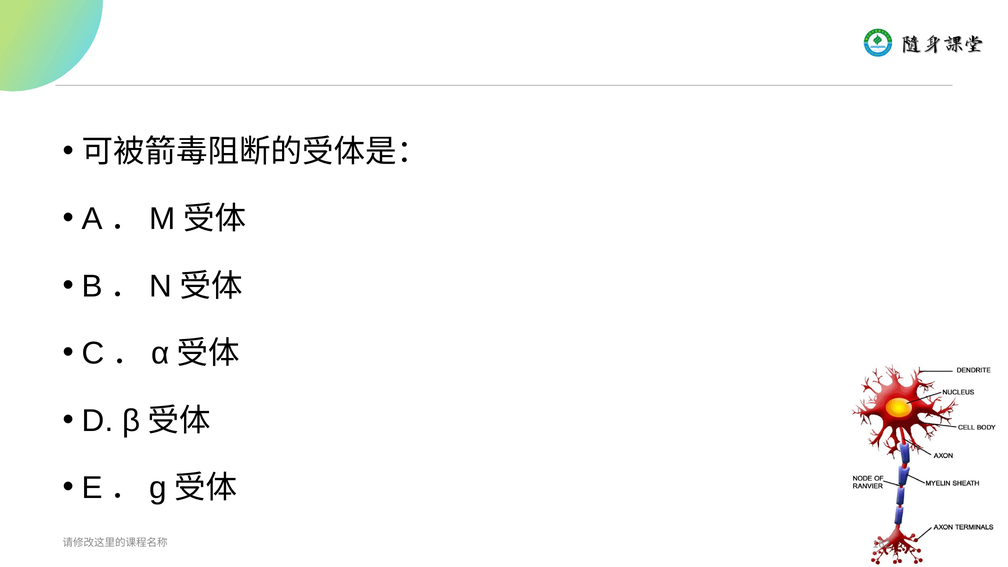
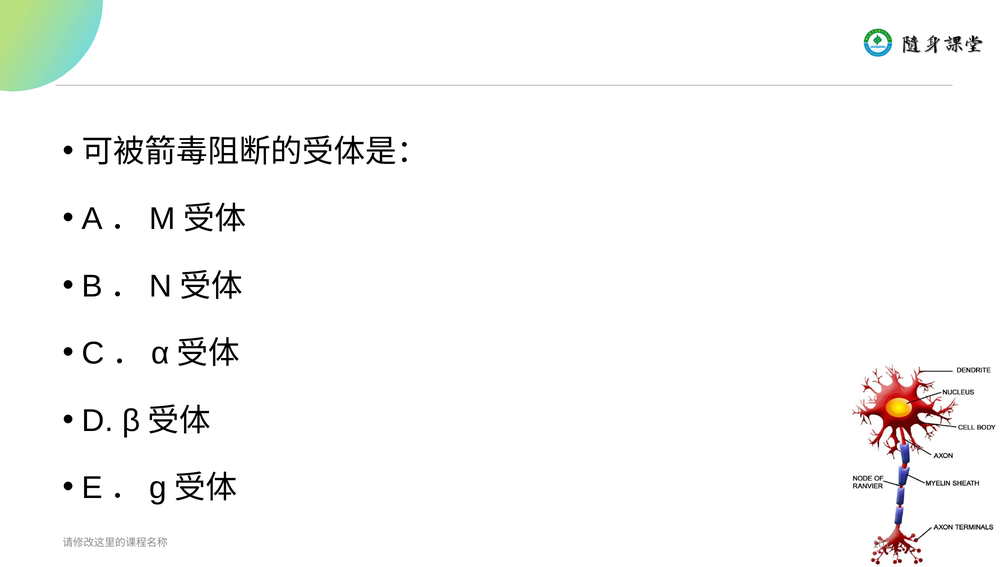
162: 162 -> 101
